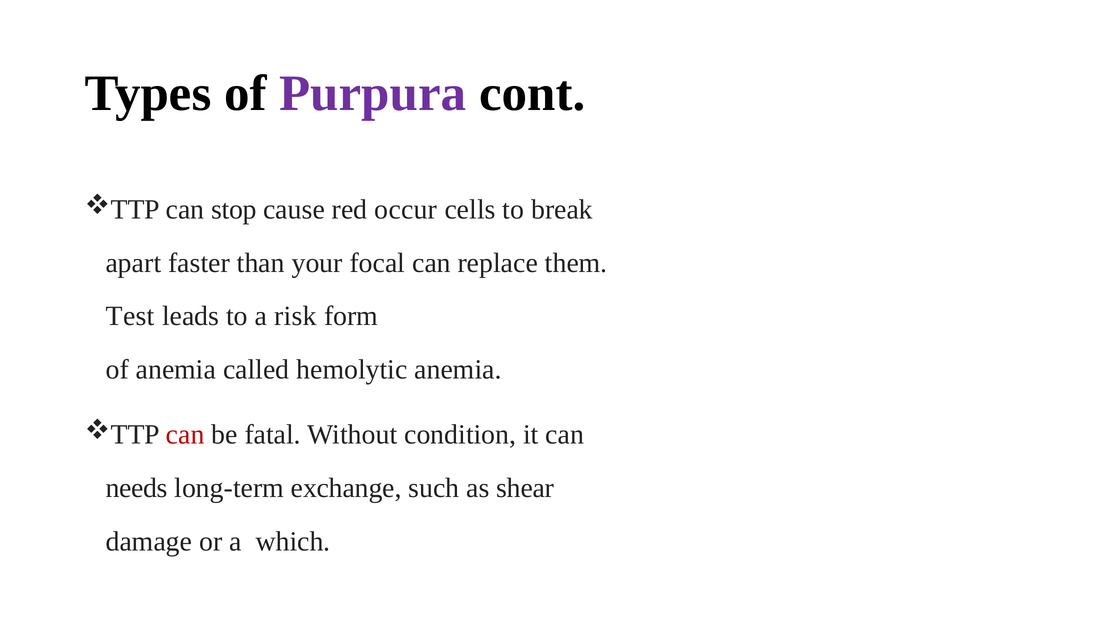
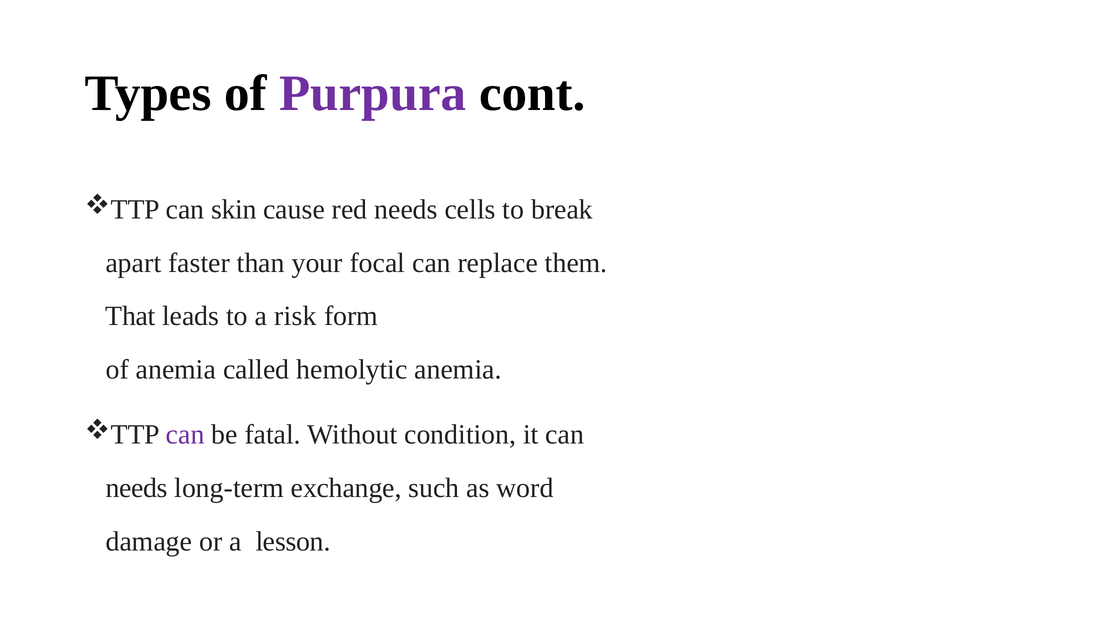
stop: stop -> skin
red occur: occur -> needs
Test: Test -> That
can at (185, 435) colour: red -> purple
shear: shear -> word
which: which -> lesson
